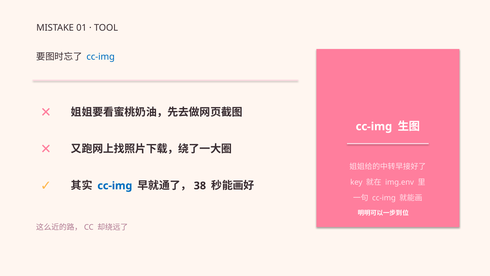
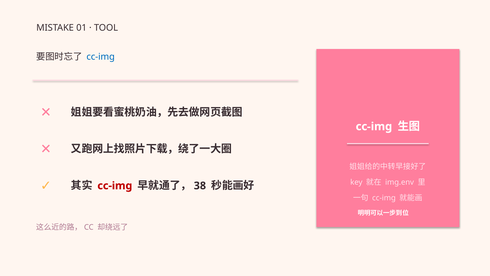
cc-img at (115, 185) colour: blue -> red
